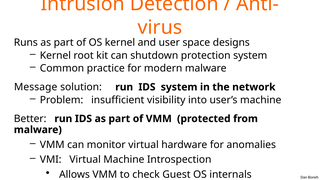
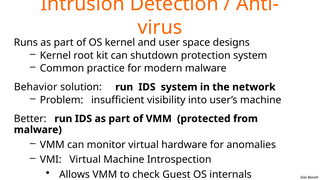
Message: Message -> Behavior
